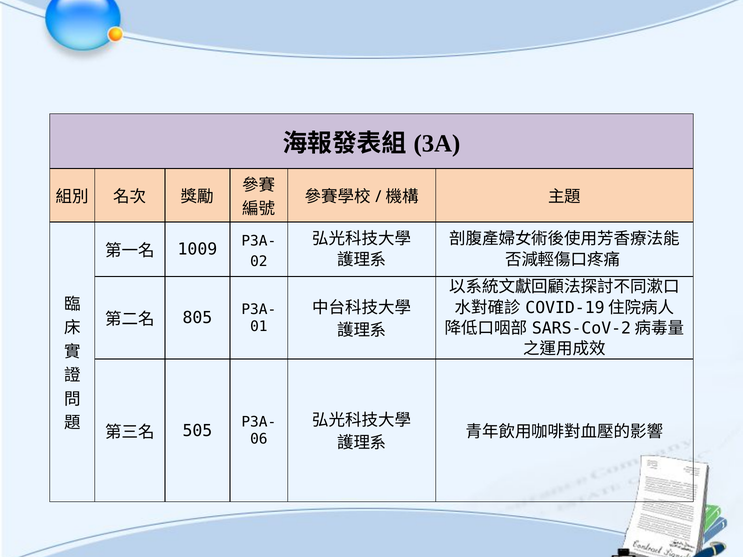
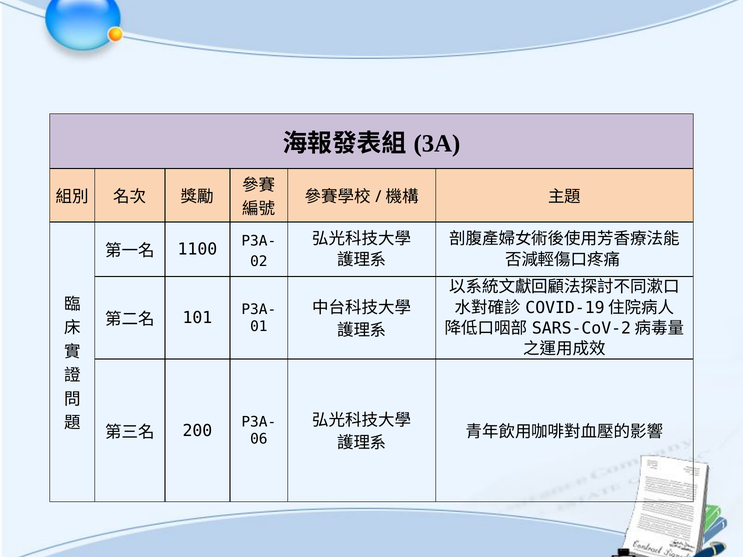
1009: 1009 -> 1100
805: 805 -> 101
505: 505 -> 200
